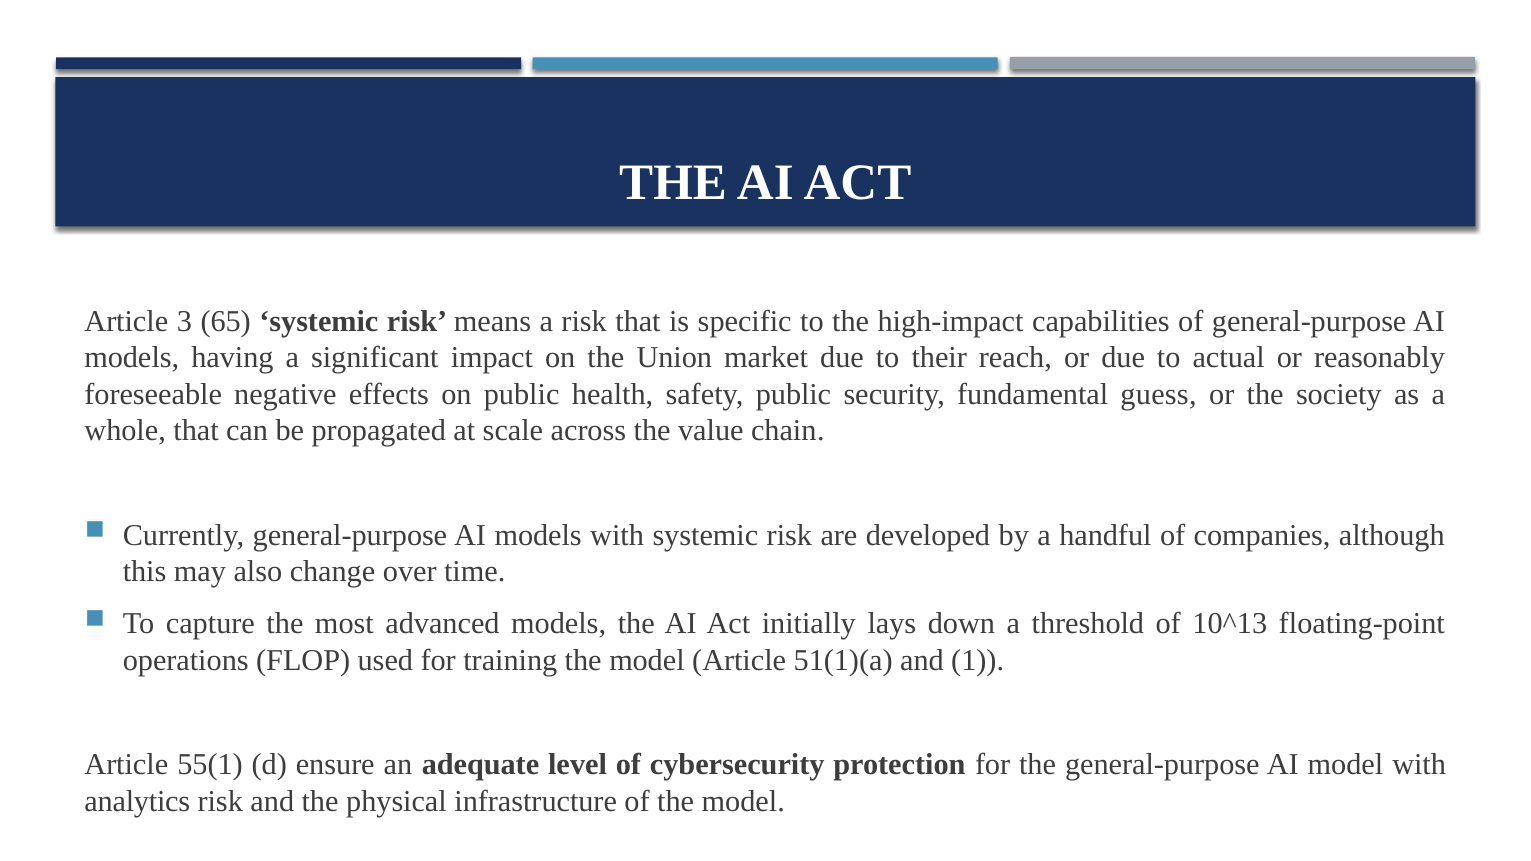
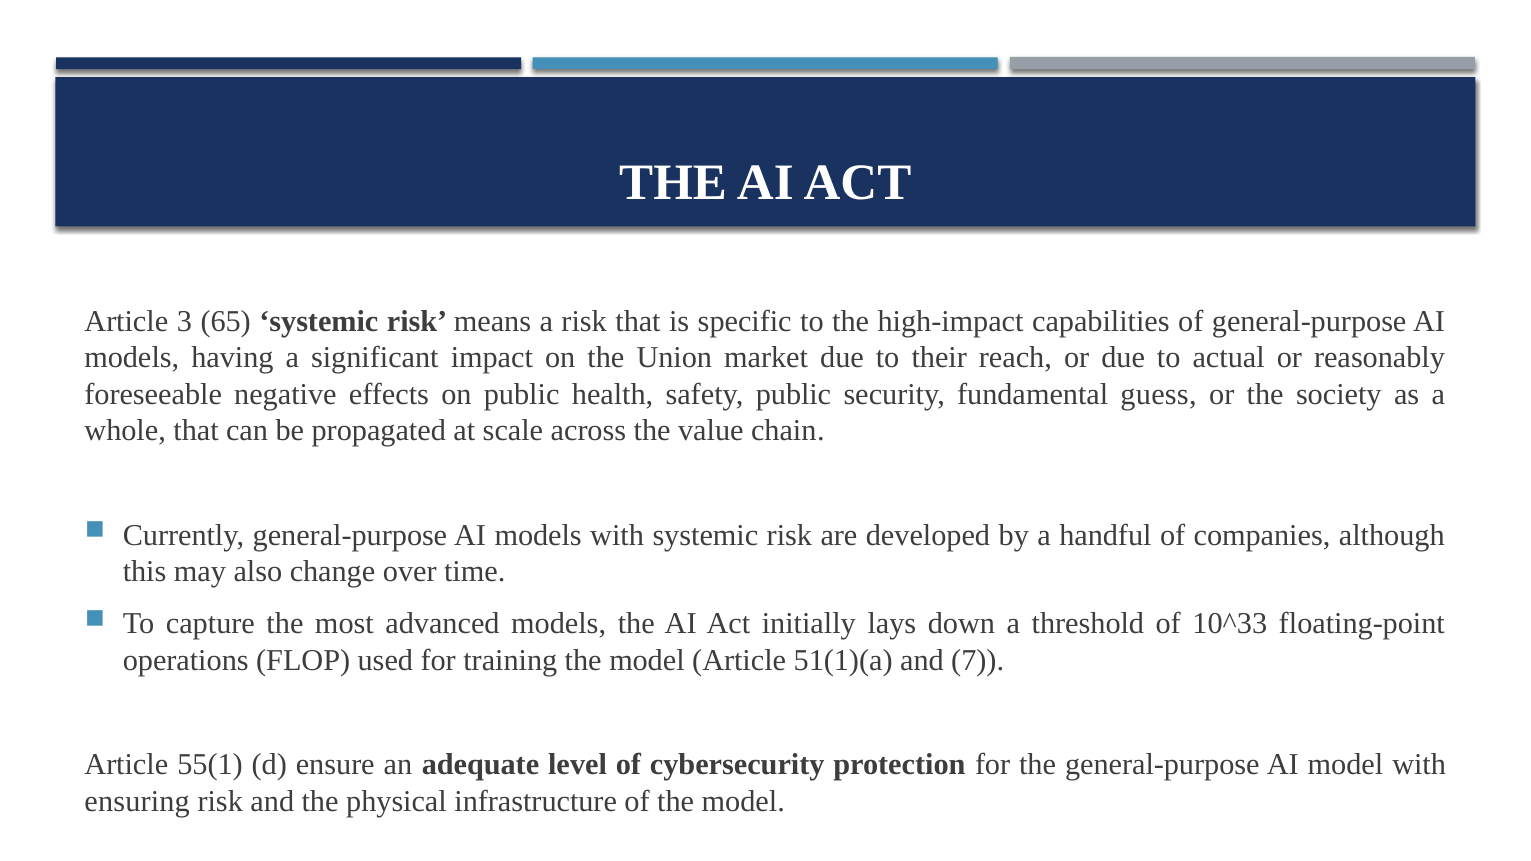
10^13: 10^13 -> 10^33
1: 1 -> 7
analytics: analytics -> ensuring
